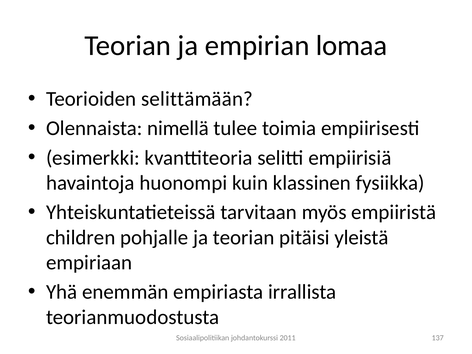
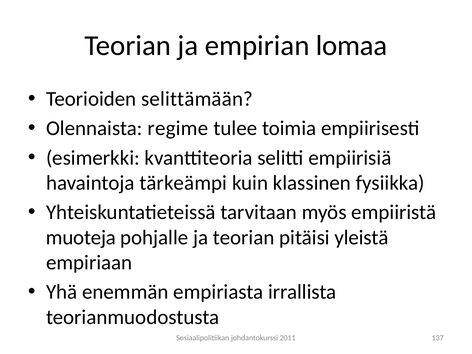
nimellä: nimellä -> regime
huonompi: huonompi -> tärkeämpi
children: children -> muoteja
